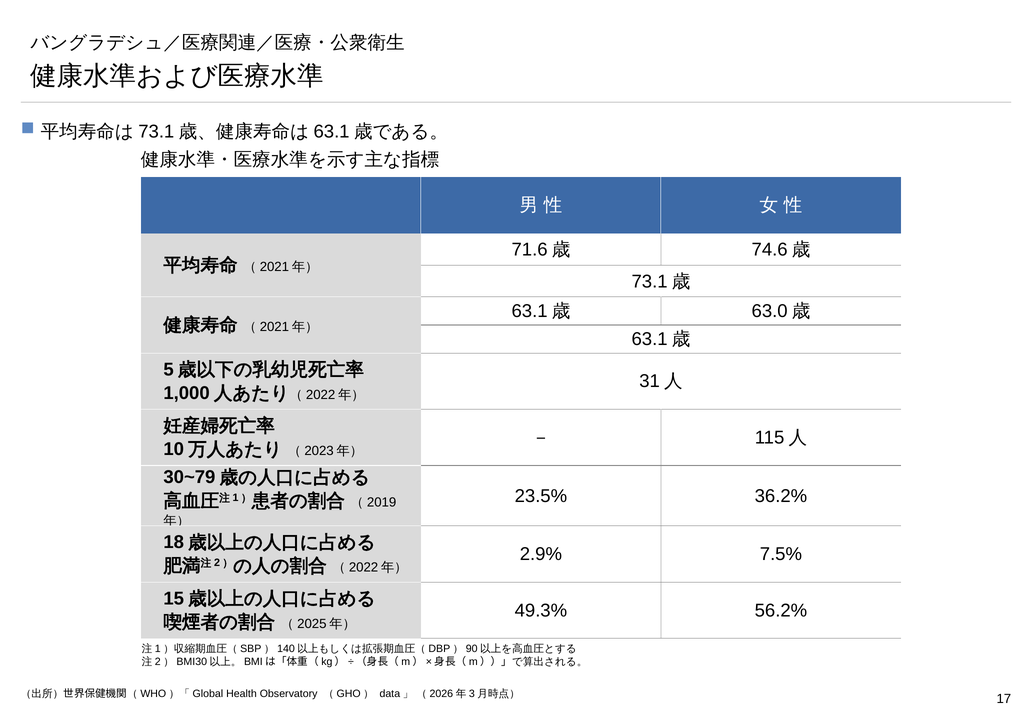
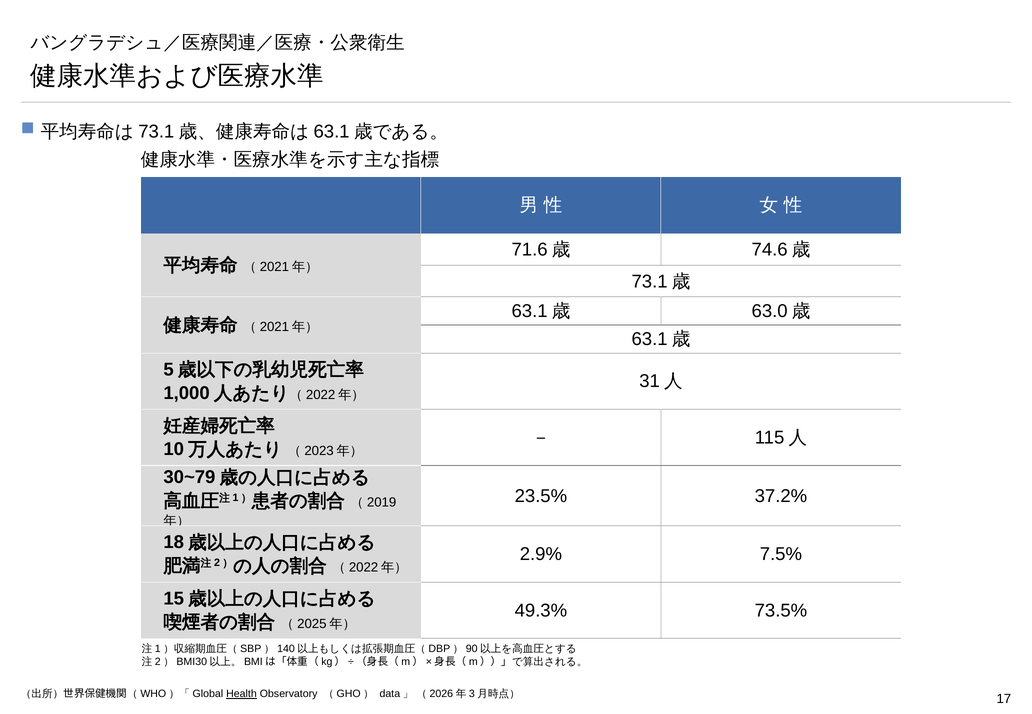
36.2%: 36.2% -> 37.2%
56.2%: 56.2% -> 73.5%
Health underline: none -> present
